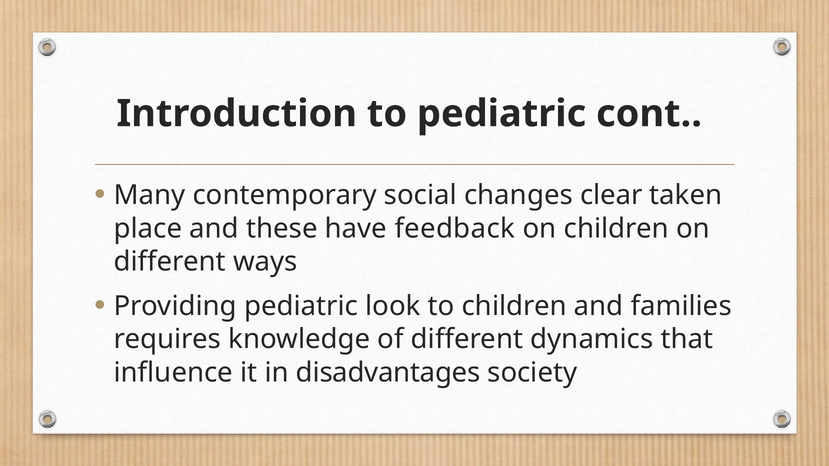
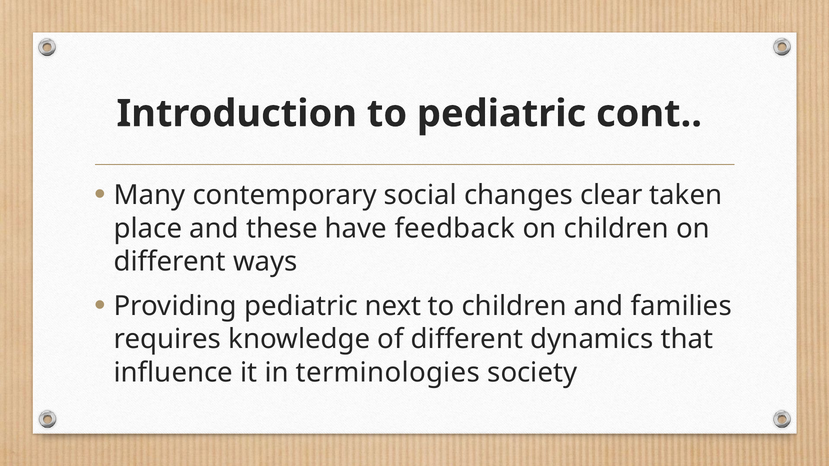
look: look -> next
disadvantages: disadvantages -> terminologies
